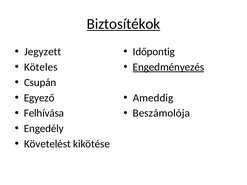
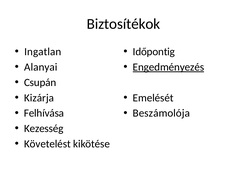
Biztosítékok underline: present -> none
Jegyzett: Jegyzett -> Ingatlan
Köteles: Köteles -> Alanyai
Egyező: Egyező -> Kizárja
Ameddig: Ameddig -> Emelését
Engedély: Engedély -> Kezesség
